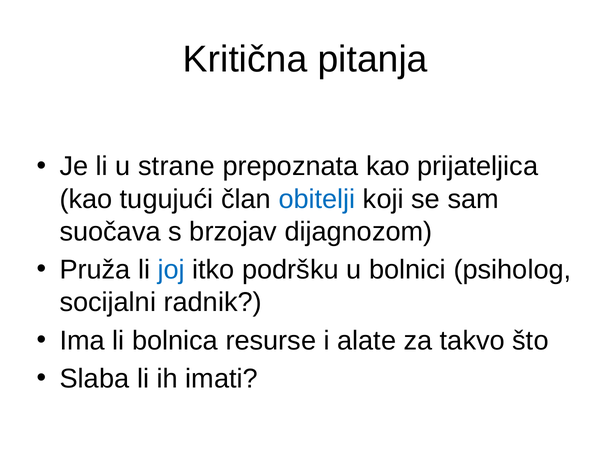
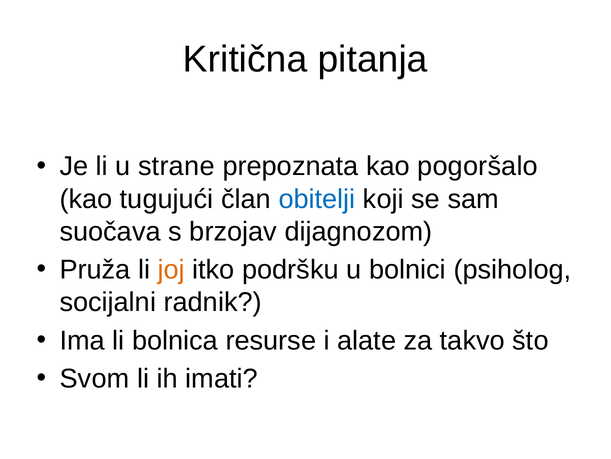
prijateljica: prijateljica -> pogoršalo
joj colour: blue -> orange
Slaba: Slaba -> Svom
